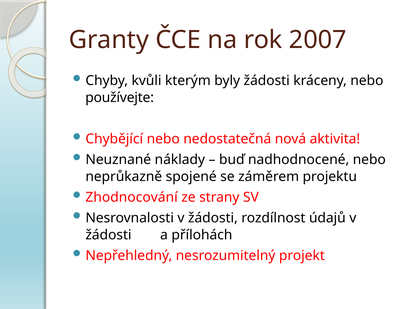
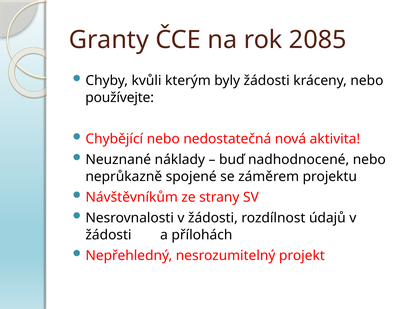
2007: 2007 -> 2085
Zhodnocování: Zhodnocování -> Návštěvníkům
